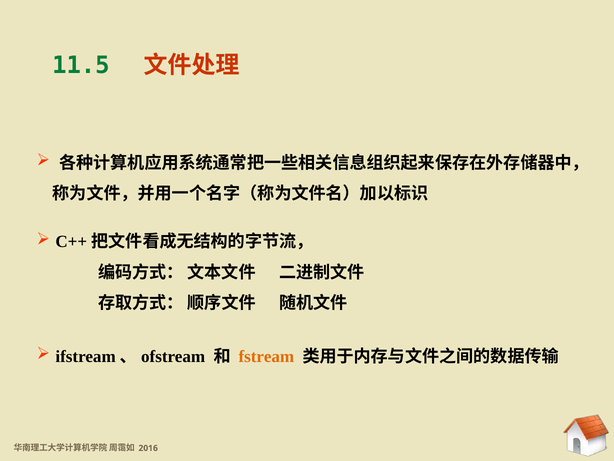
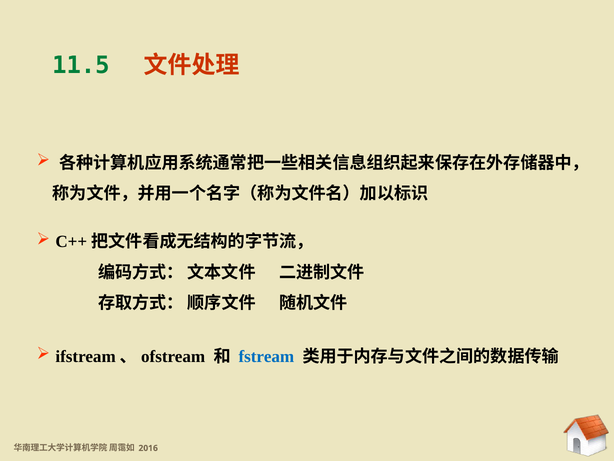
fstream colour: orange -> blue
